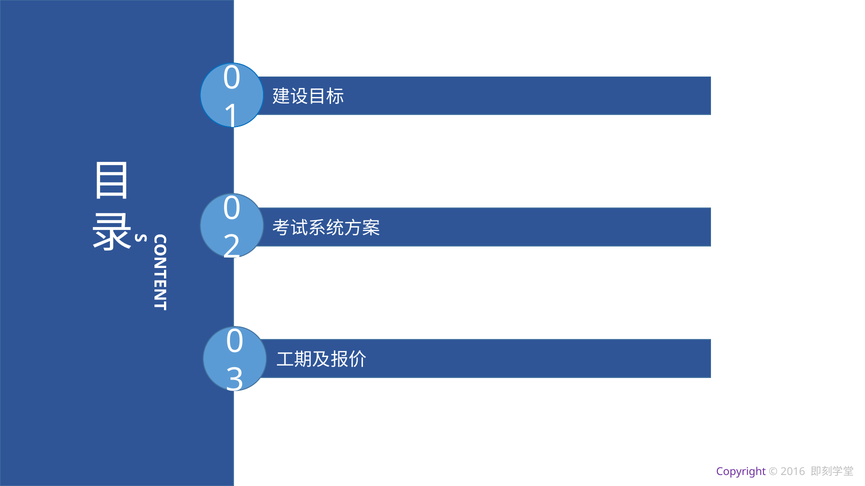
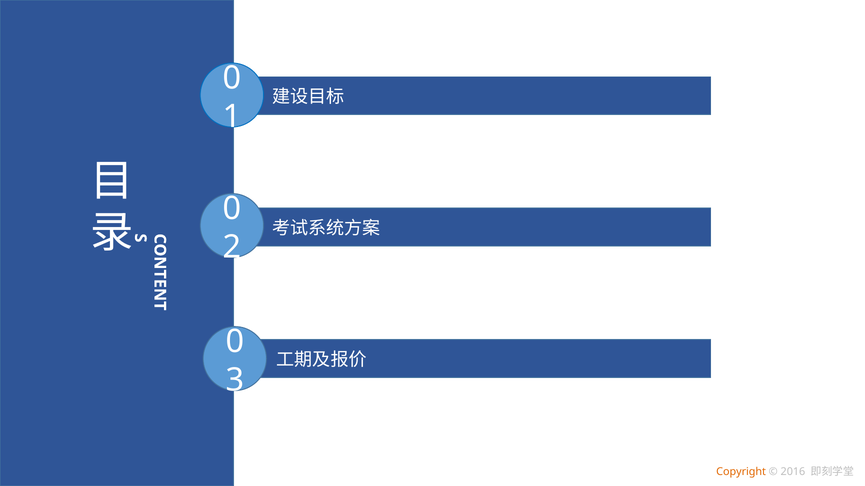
Copyright colour: purple -> orange
